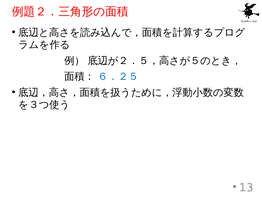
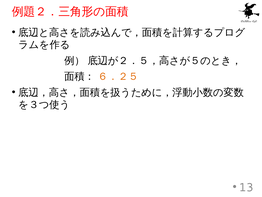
６．２５ colour: blue -> orange
